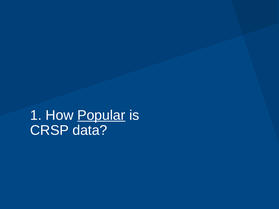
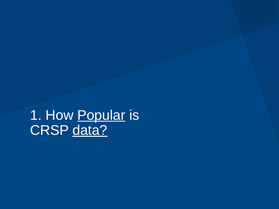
data underline: none -> present
